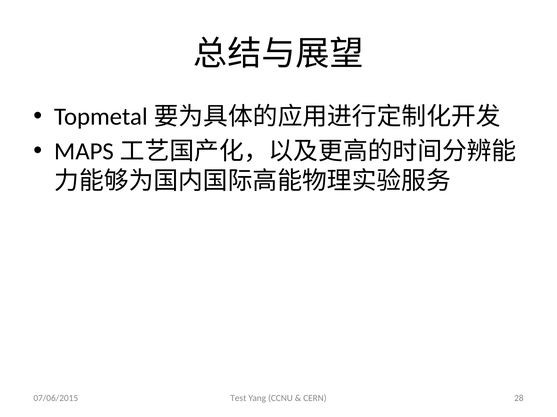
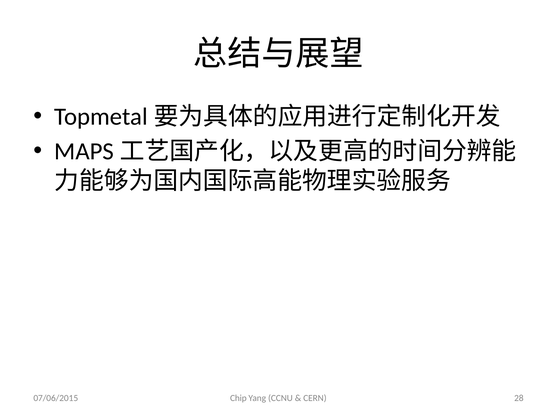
Test: Test -> Chip
